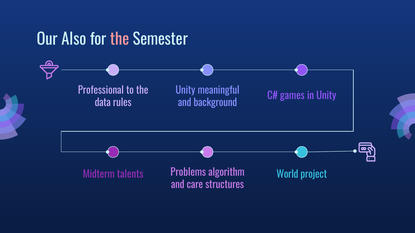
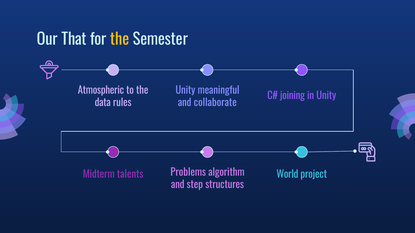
Also: Also -> That
the at (120, 39) colour: pink -> yellow
Professional: Professional -> Atmospheric
games: games -> joining
background: background -> collaborate
care: care -> step
